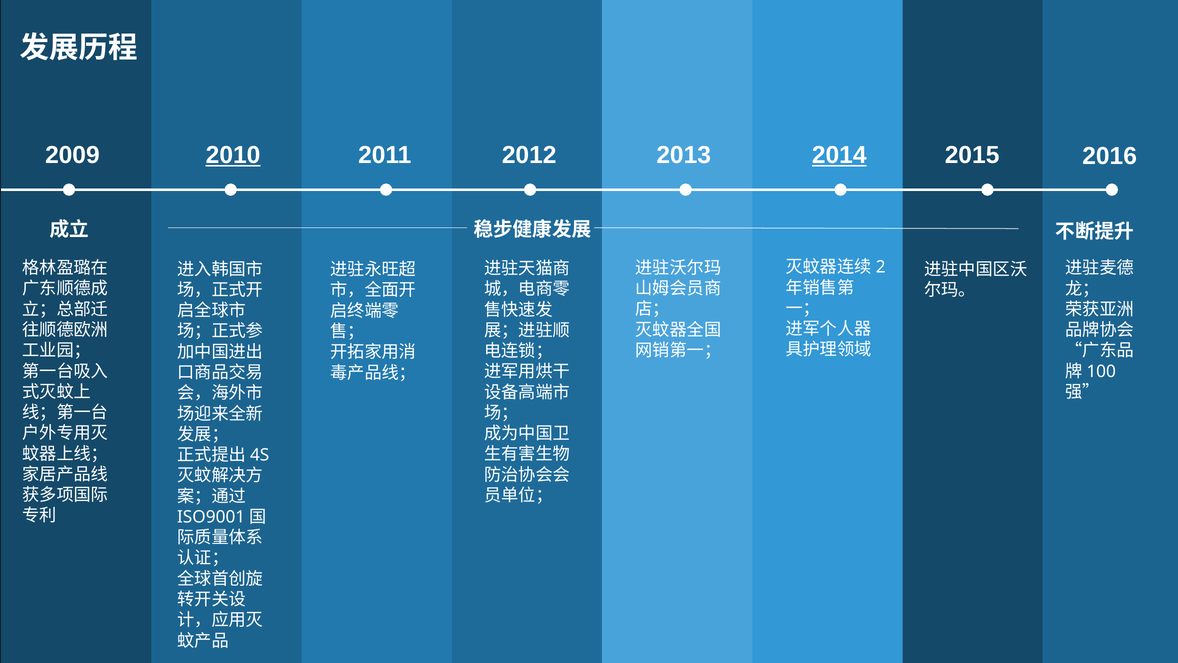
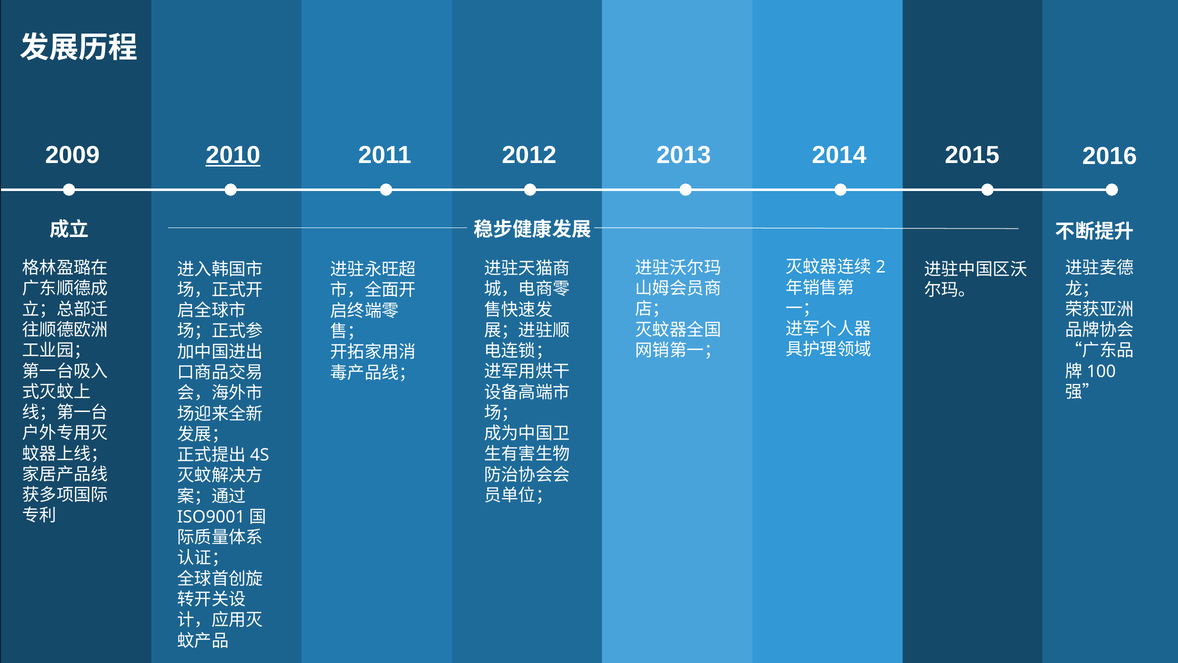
2014 underline: present -> none
